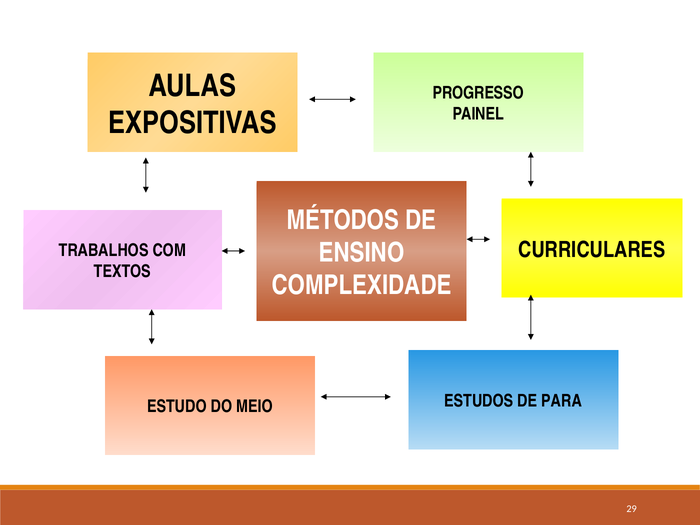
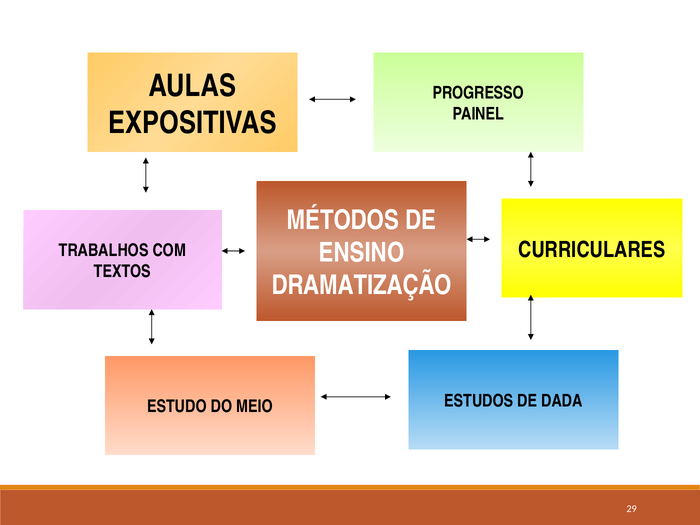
COMPLEXIDADE: COMPLEXIDADE -> DRAMATIZAÇÃO
PARA: PARA -> DADA
